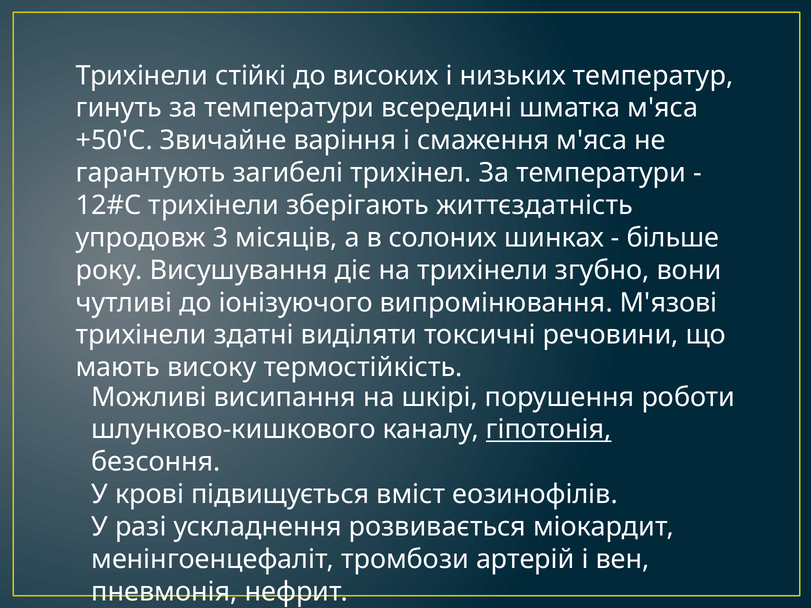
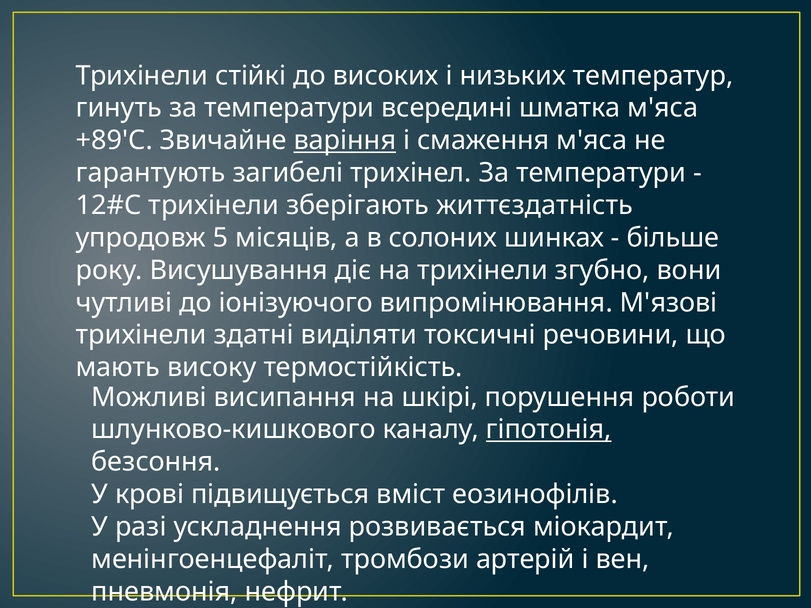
+50'С: +50'С -> +89'С
варіння underline: none -> present
3: 3 -> 5
